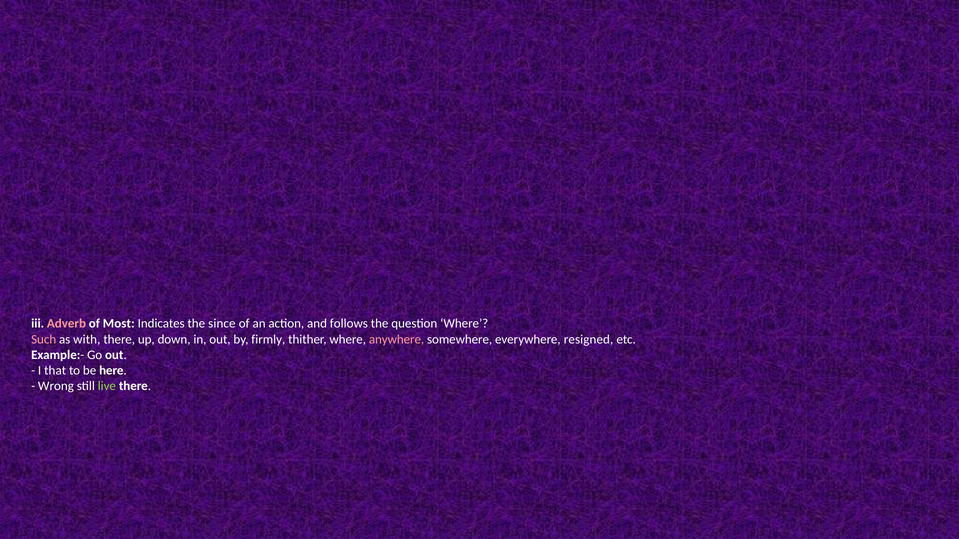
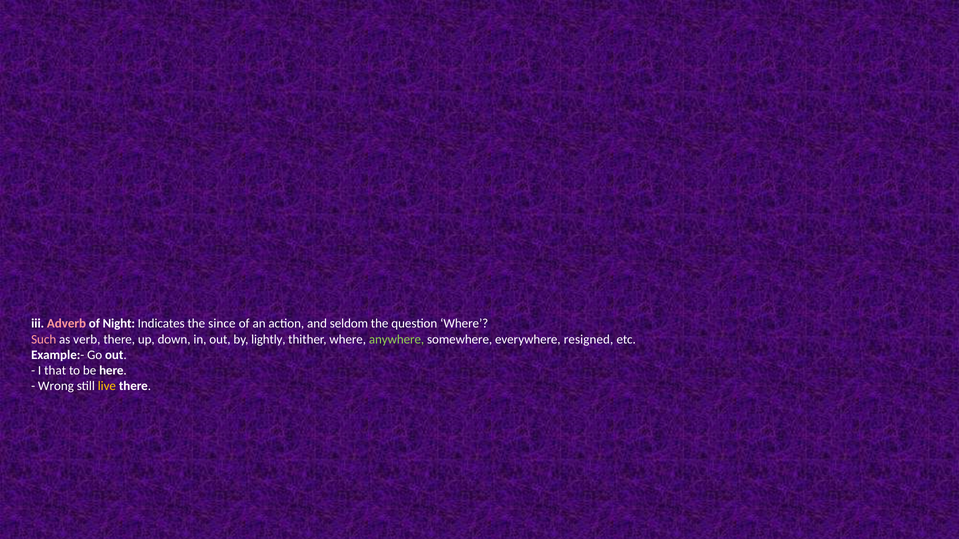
Most: Most -> Night
follows: follows -> seldom
with: with -> verb
firmly: firmly -> lightly
anywhere colour: pink -> light green
live colour: light green -> yellow
